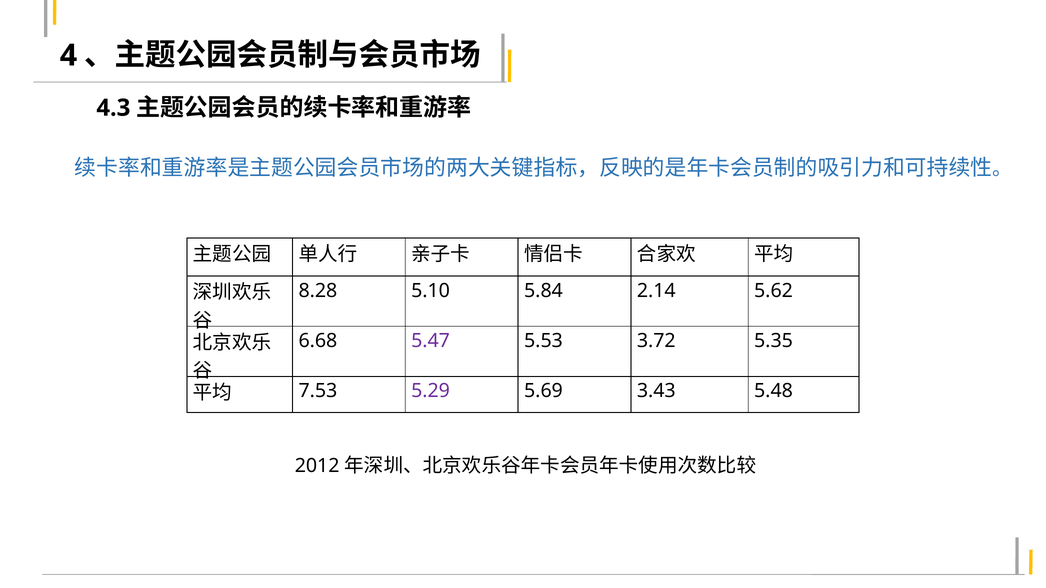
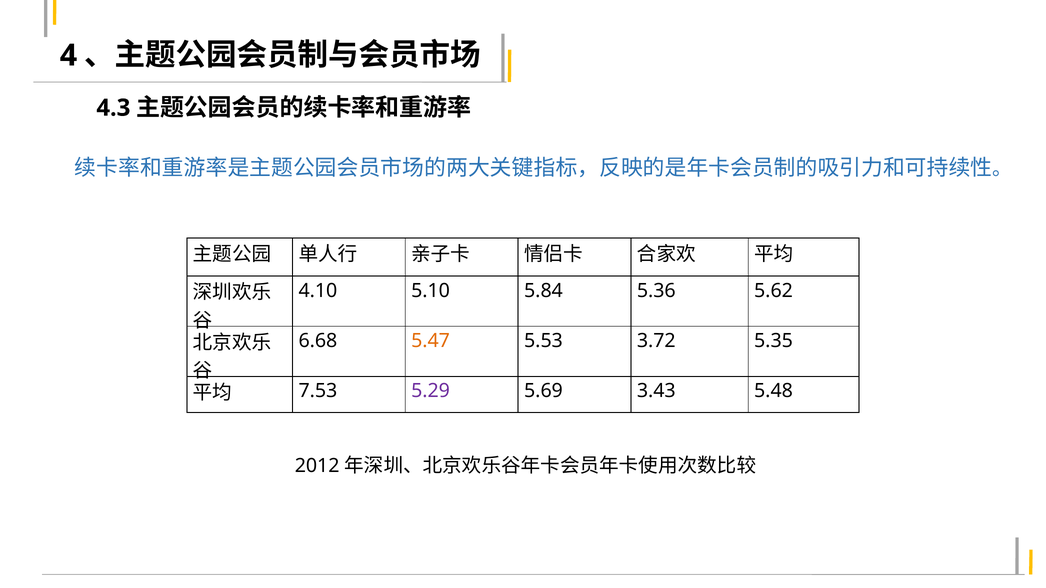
8.28: 8.28 -> 4.10
2.14: 2.14 -> 5.36
5.47 colour: purple -> orange
